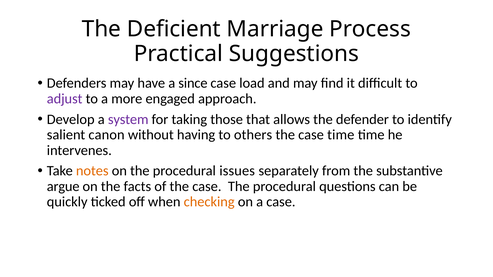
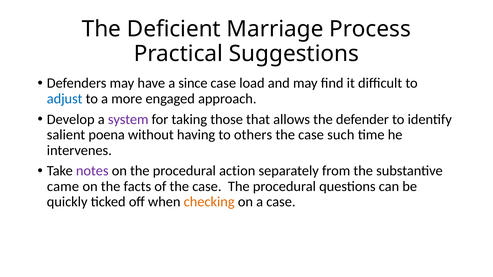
adjust colour: purple -> blue
canon: canon -> poena
case time: time -> such
notes colour: orange -> purple
issues: issues -> action
argue: argue -> came
